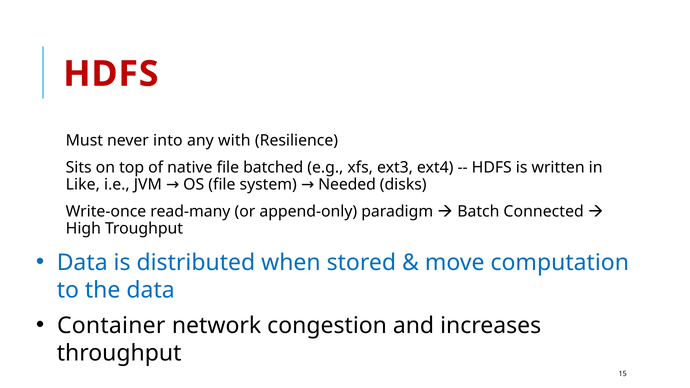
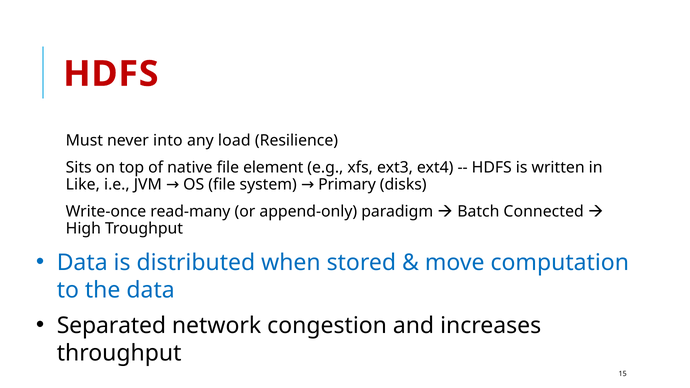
with: with -> load
batched: batched -> element
Needed: Needed -> Primary
Container: Container -> Separated
